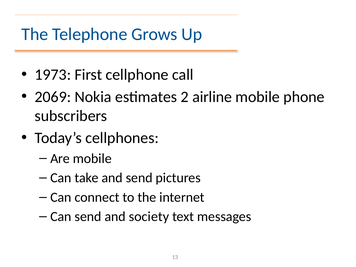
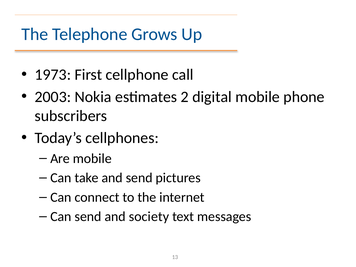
2069: 2069 -> 2003
airline: airline -> digital
